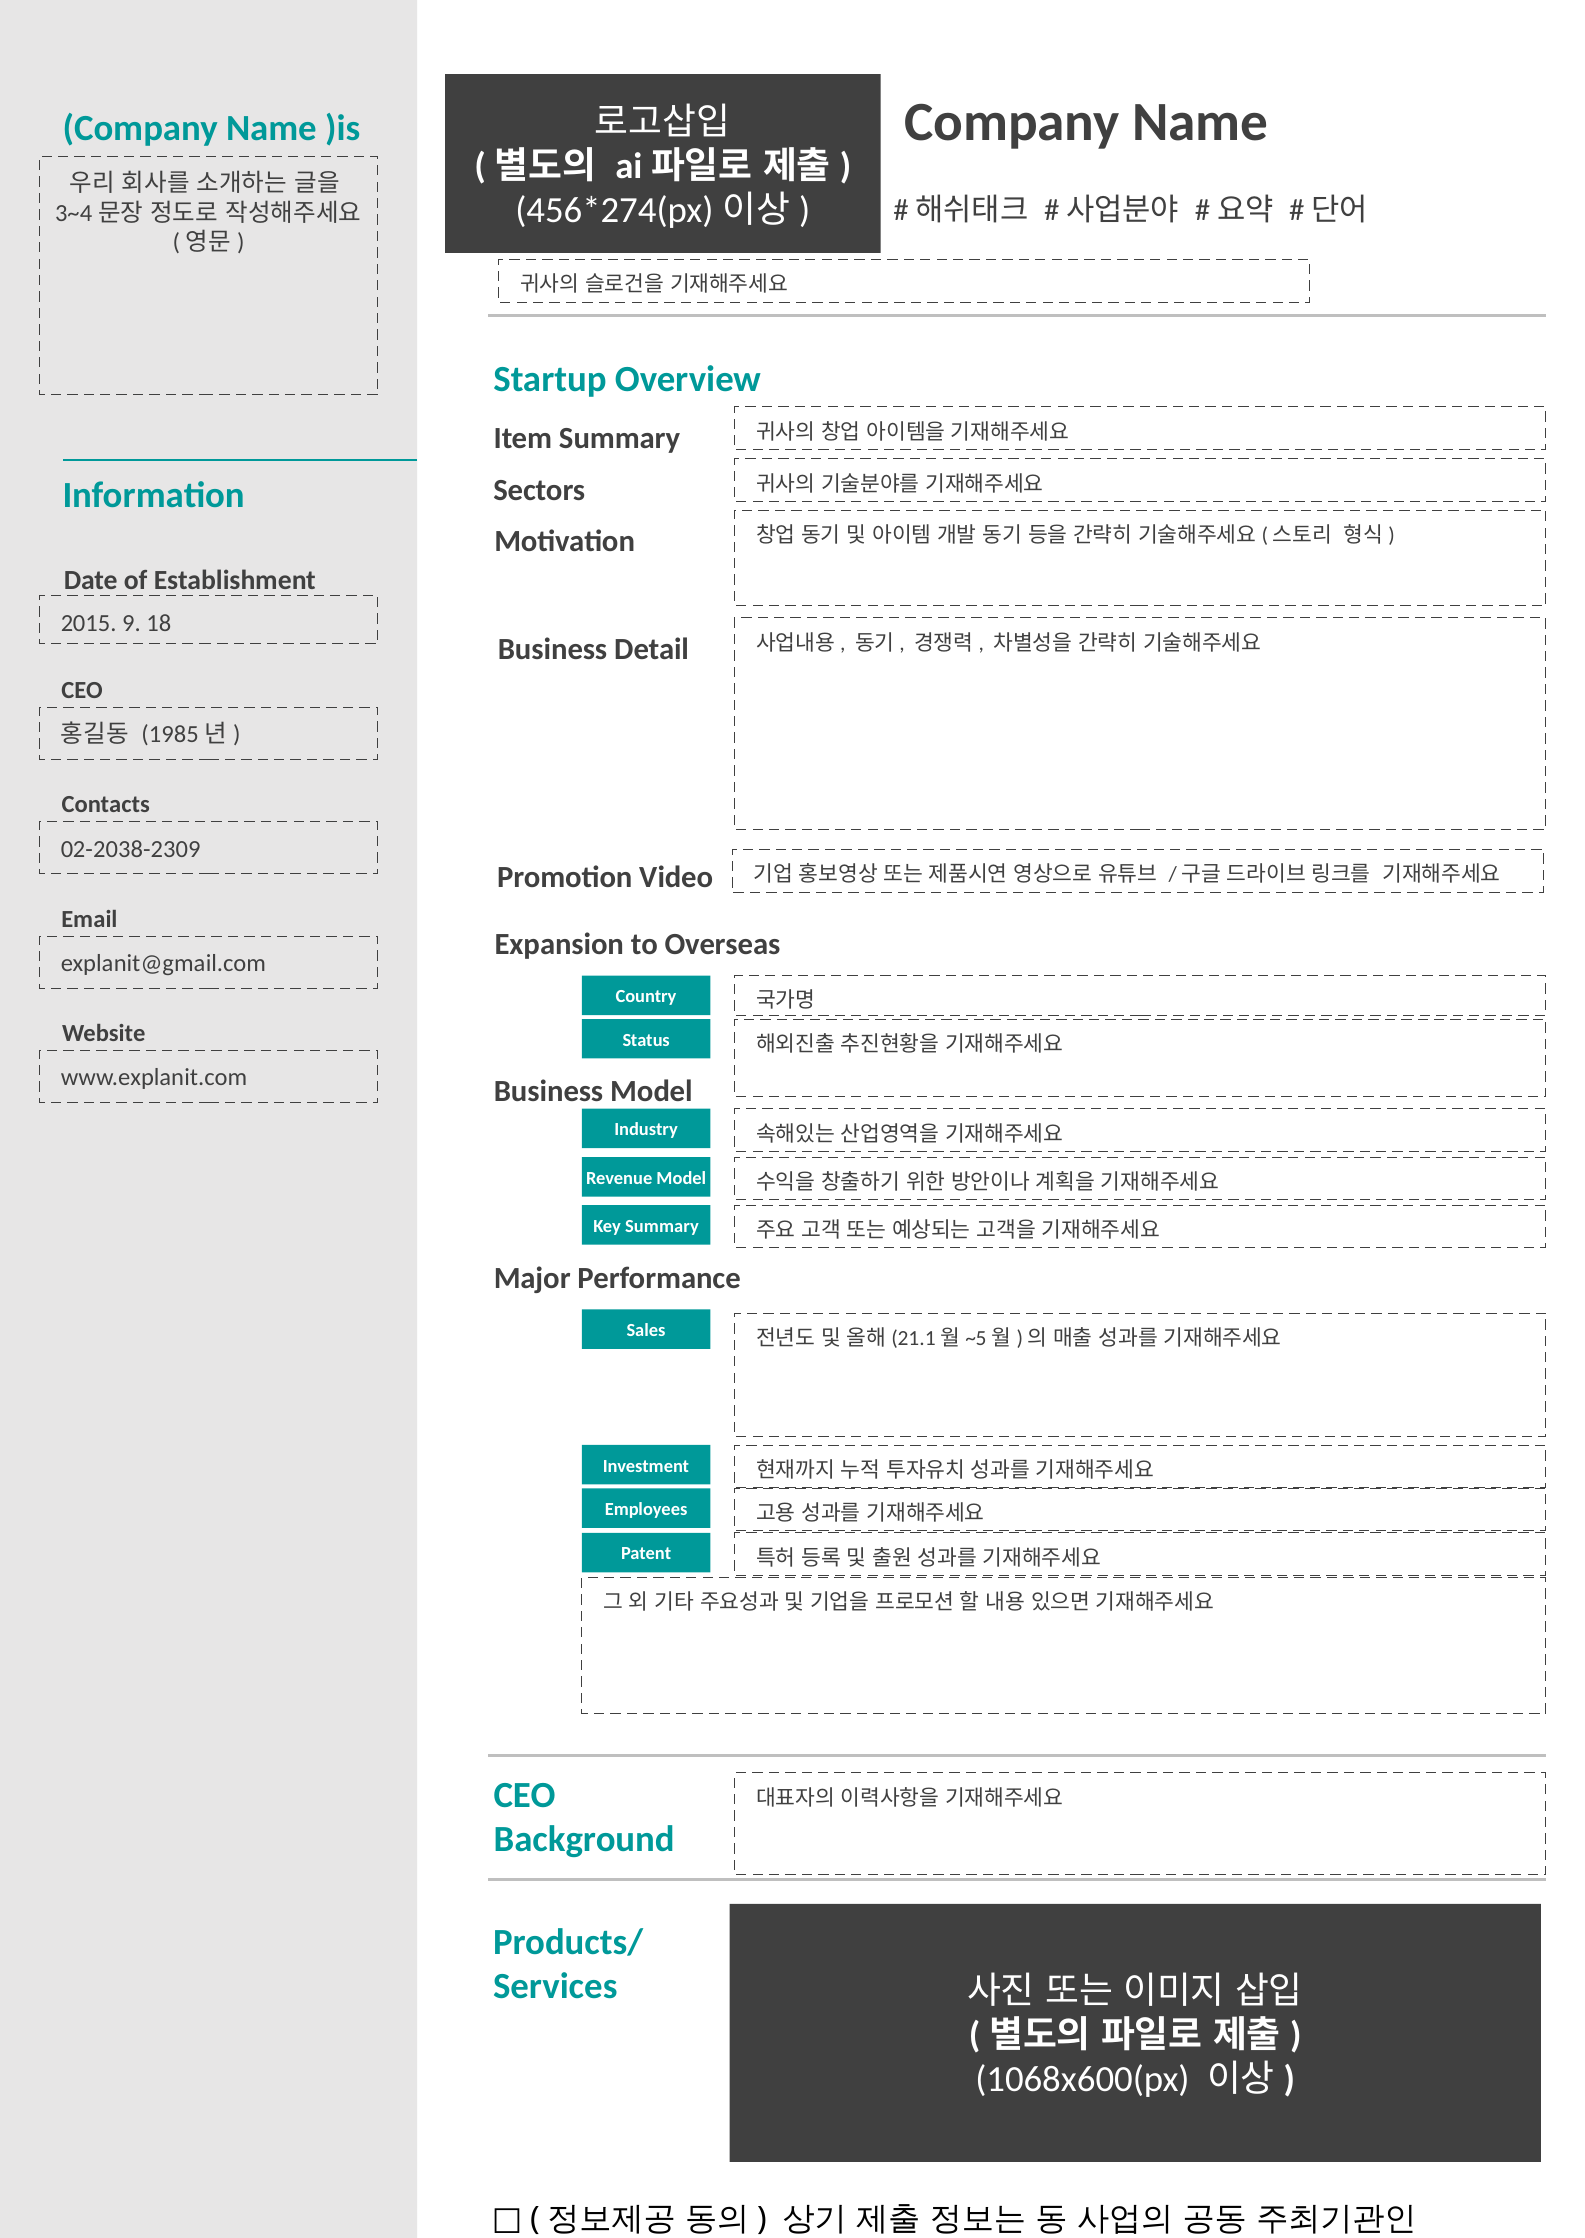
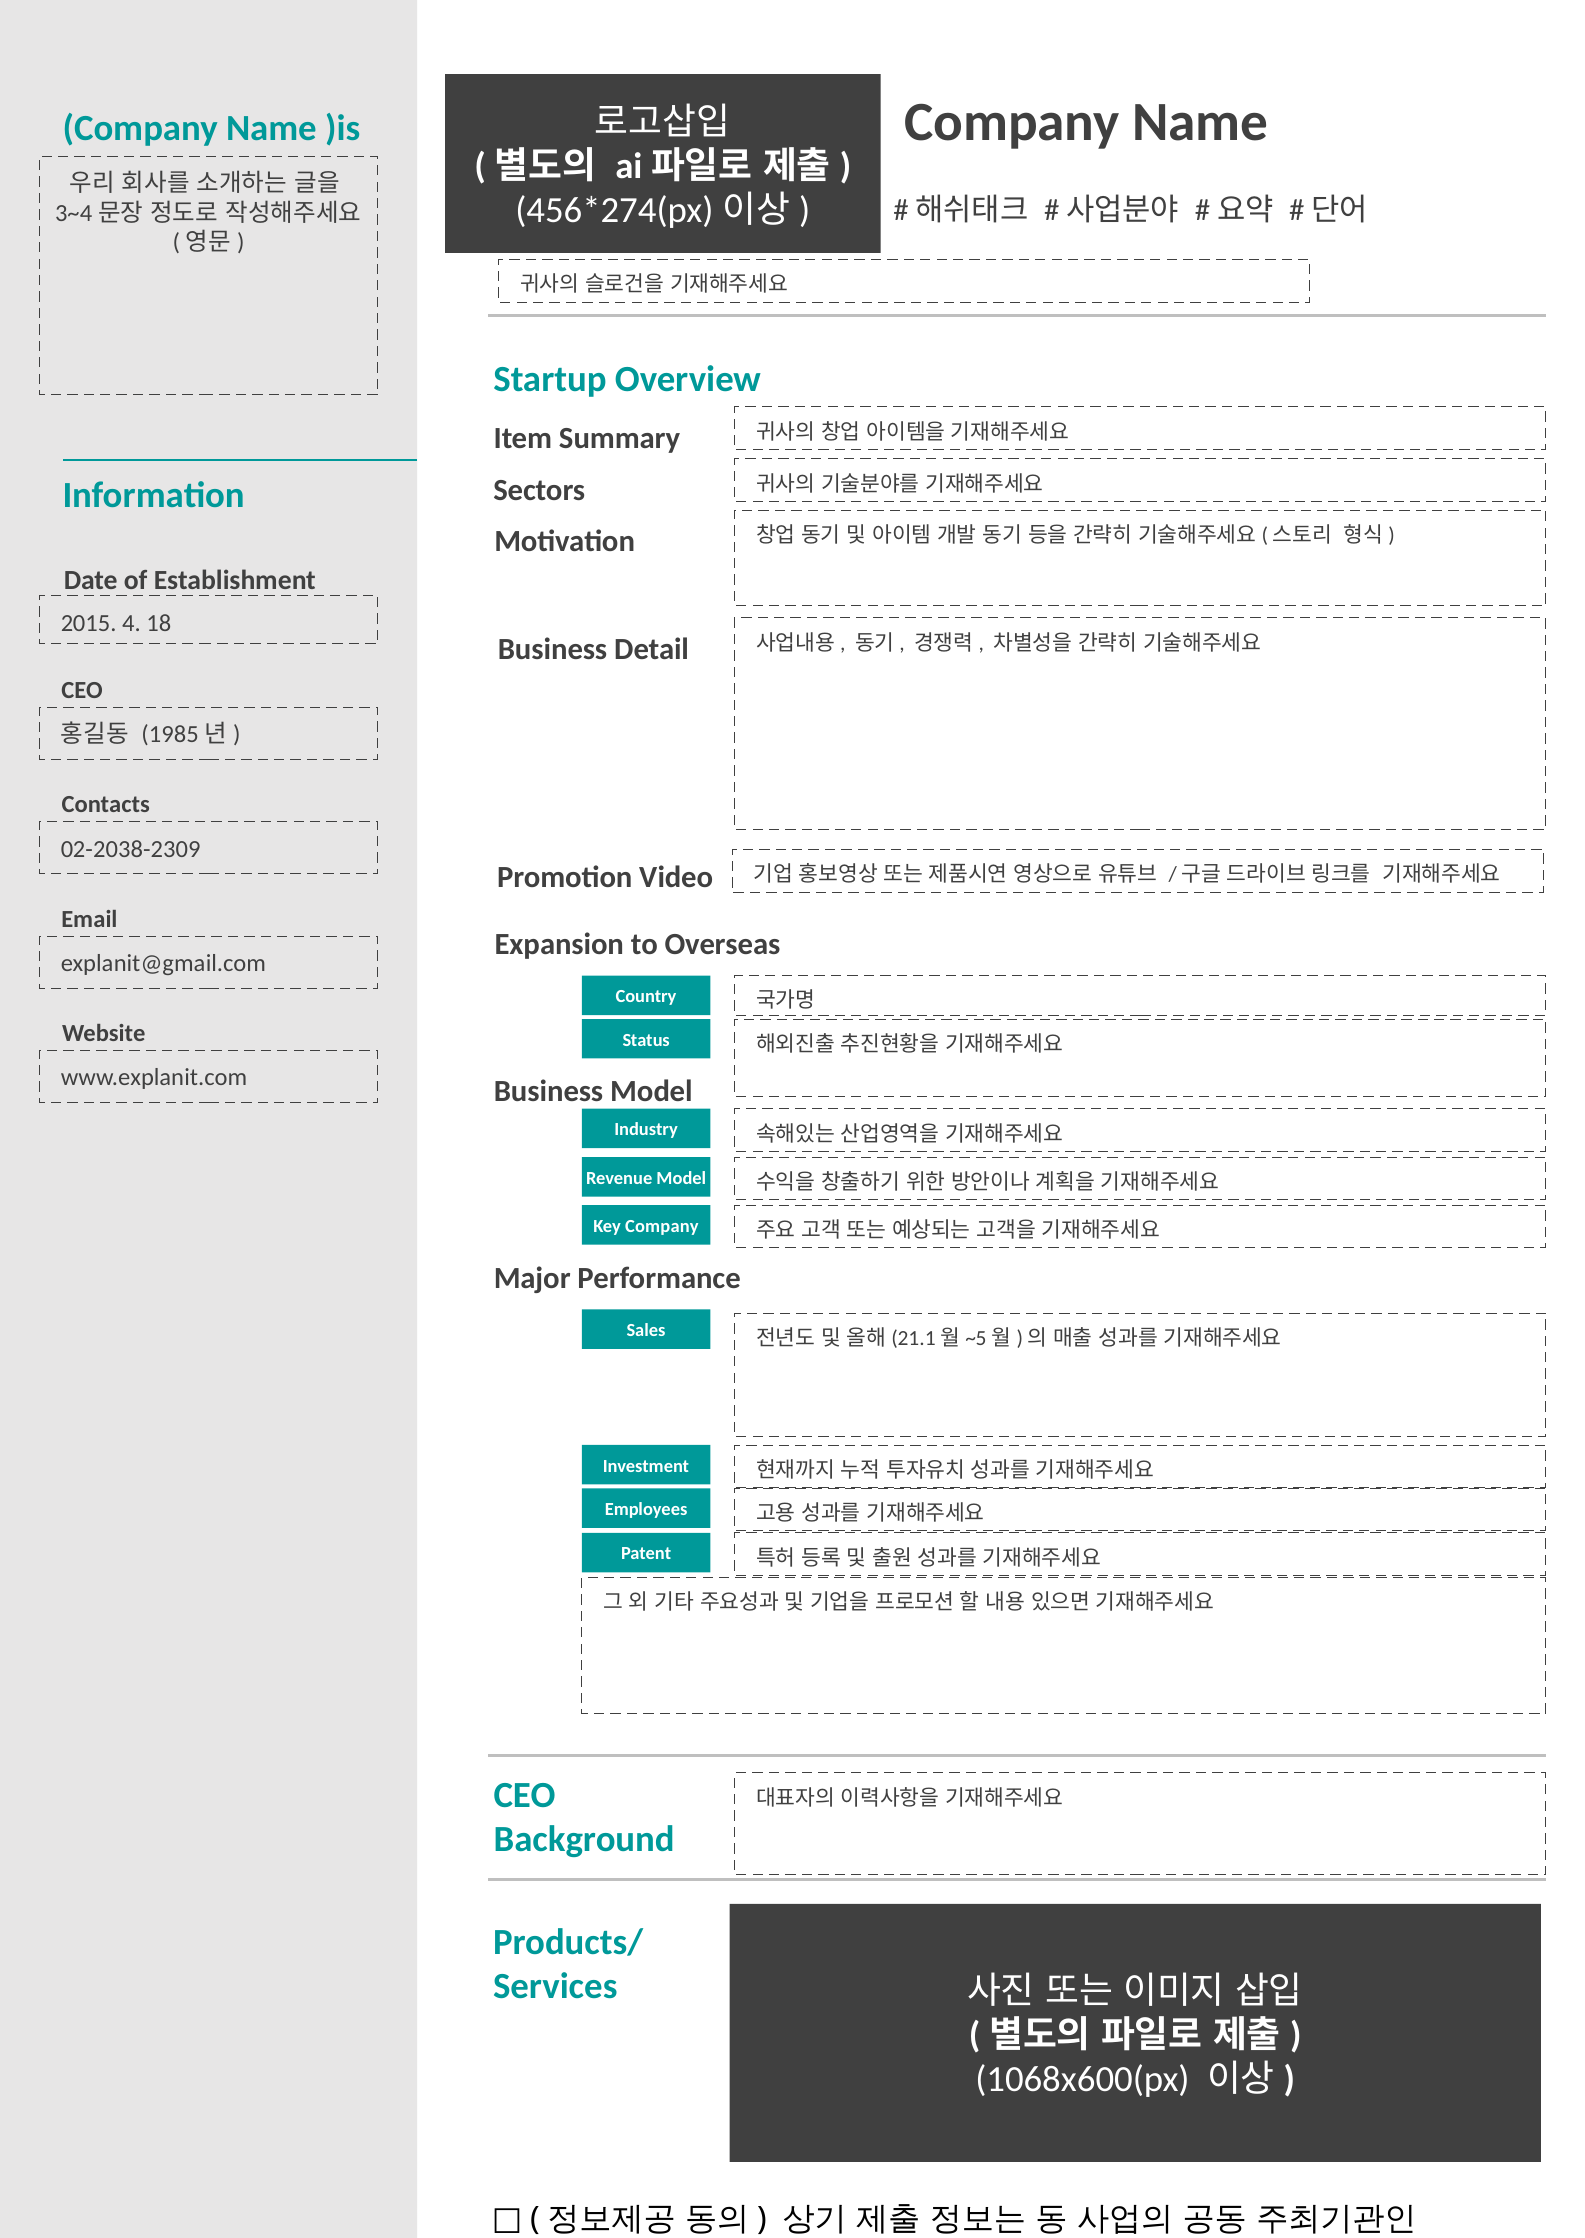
9: 9 -> 4
Key Summary: Summary -> Company
